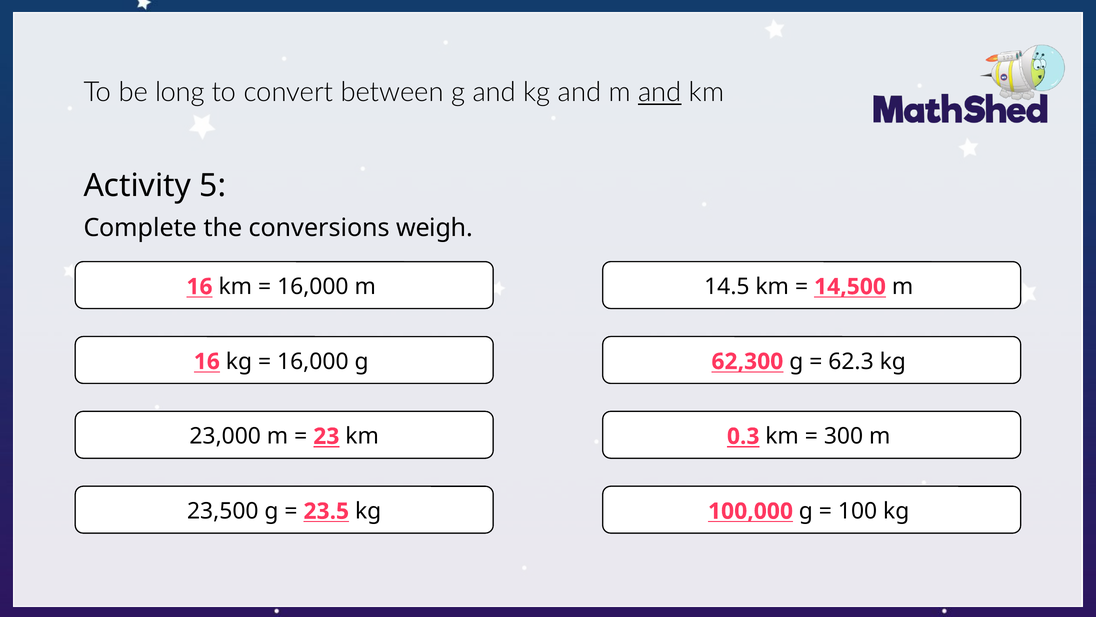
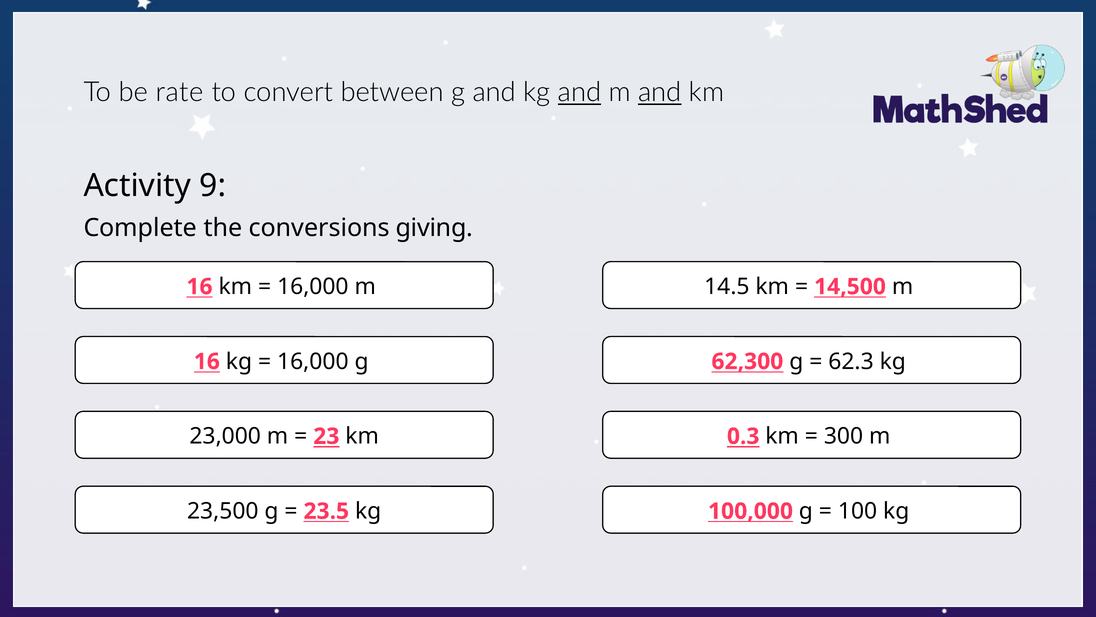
long: long -> rate
and at (579, 92) underline: none -> present
5: 5 -> 9
weigh: weigh -> giving
